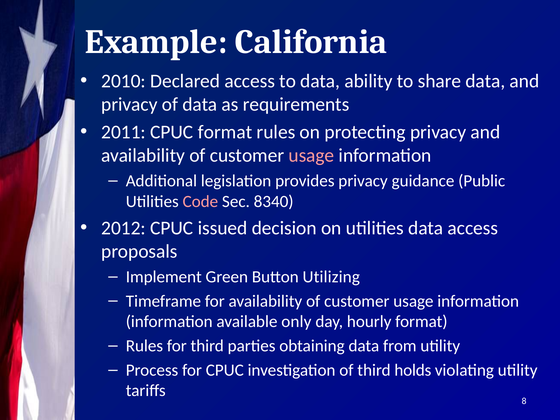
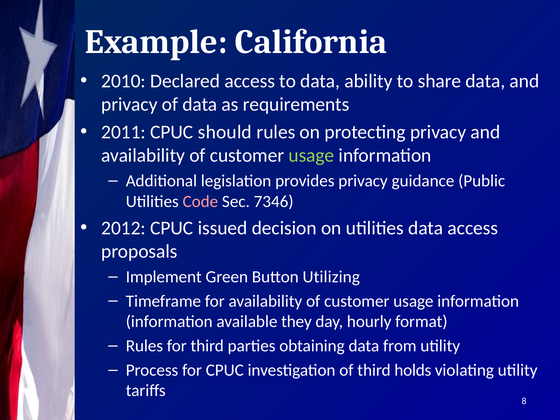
CPUC format: format -> should
usage at (311, 155) colour: pink -> light green
8340: 8340 -> 7346
only: only -> they
